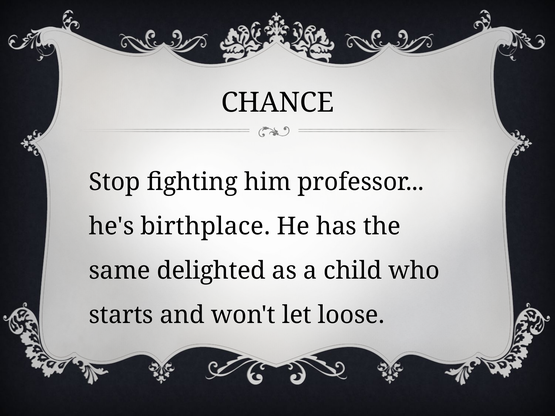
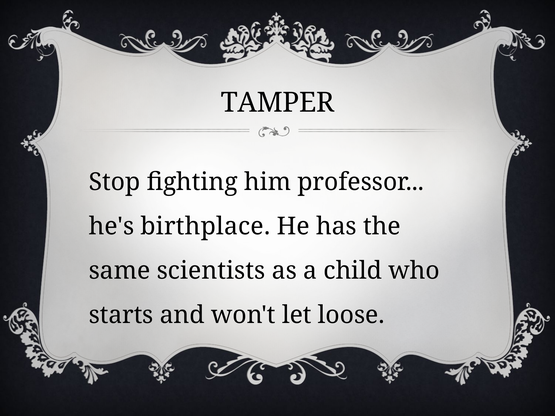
CHANCE: CHANCE -> TAMPER
delighted: delighted -> scientists
